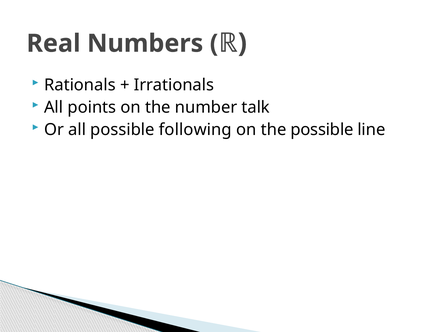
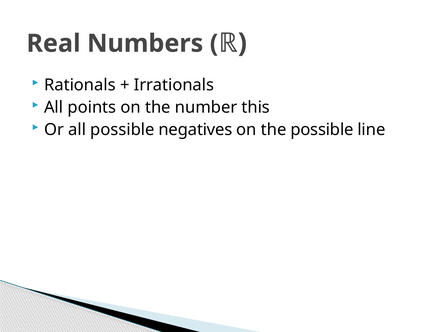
talk: talk -> this
following: following -> negatives
